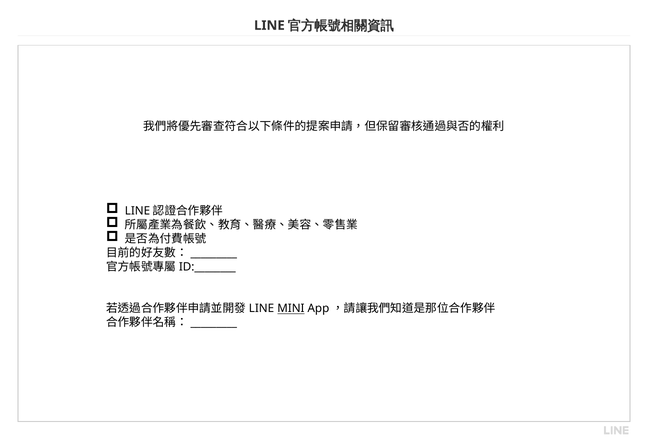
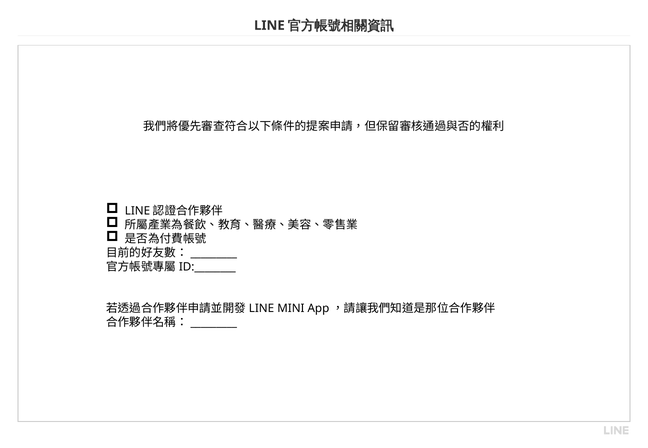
MINI underline: present -> none
